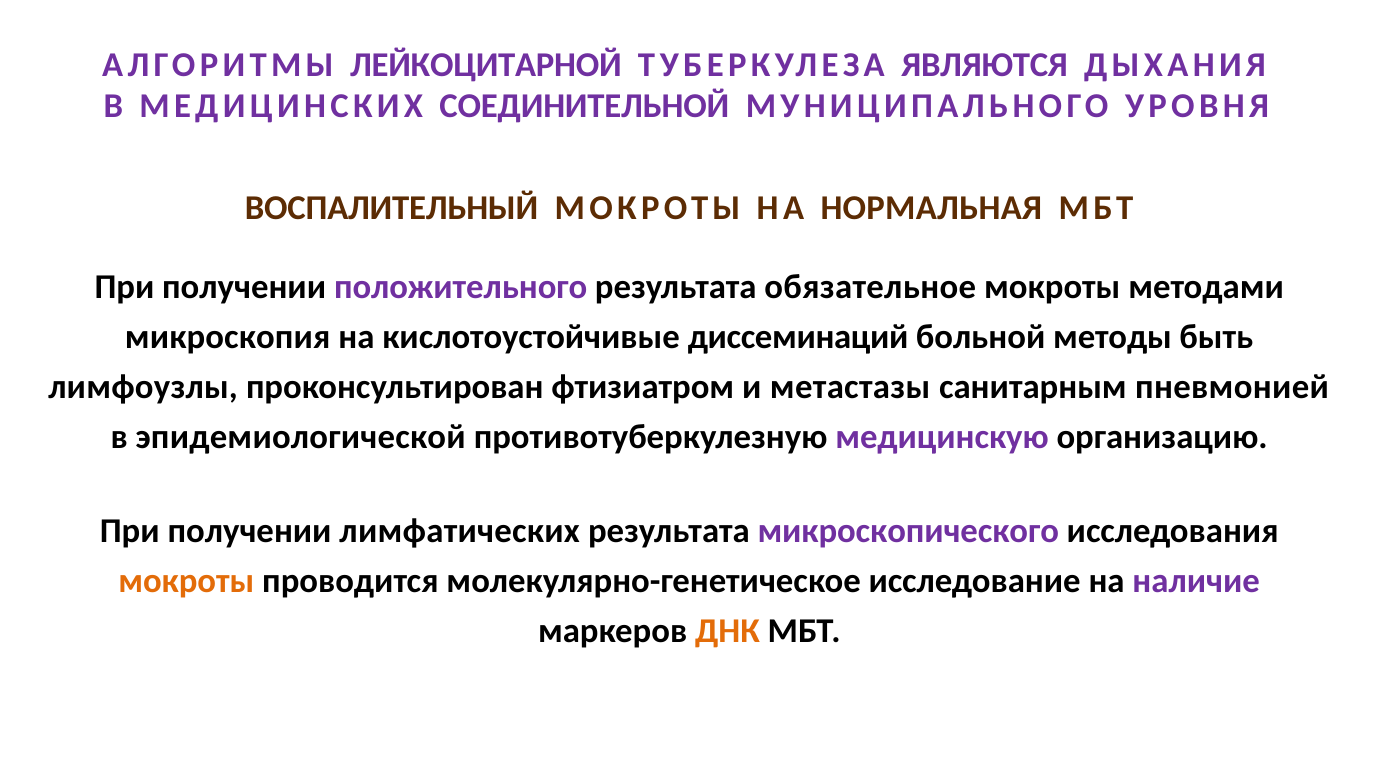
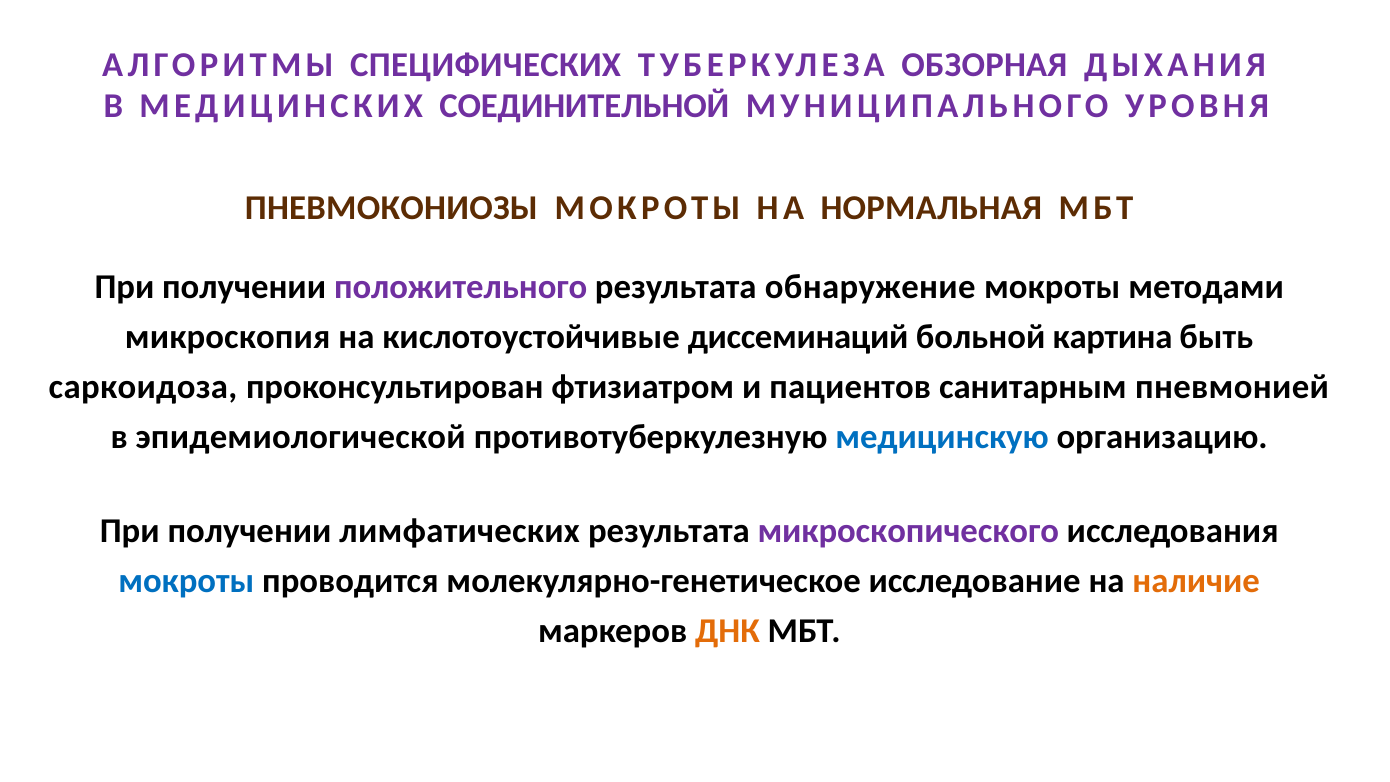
ЛЕЙКОЦИТАРНОЙ: ЛЕЙКОЦИТАРНОЙ -> СПЕЦИФИЧЕСКИХ
ЯВЛЯЮТСЯ: ЯВЛЯЮТСЯ -> ОБЗОРНАЯ
ВОСПАЛИТЕЛЬНЫЙ: ВОСПАЛИТЕЛЬНЫЙ -> ПНЕВМОКОНИОЗЫ
обязательное: обязательное -> обнаружение
методы: методы -> картина
лимфоузлы: лимфоузлы -> саркоидоза
метастазы: метастазы -> пациентов
медицинскую colour: purple -> blue
мокроты at (186, 581) colour: orange -> blue
наличие colour: purple -> orange
